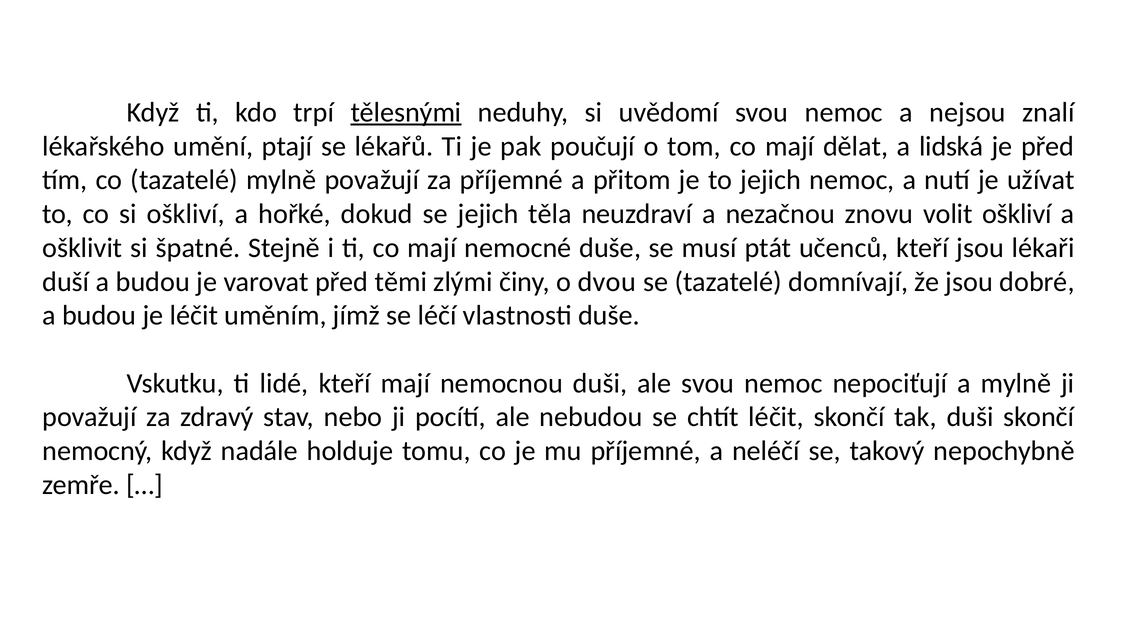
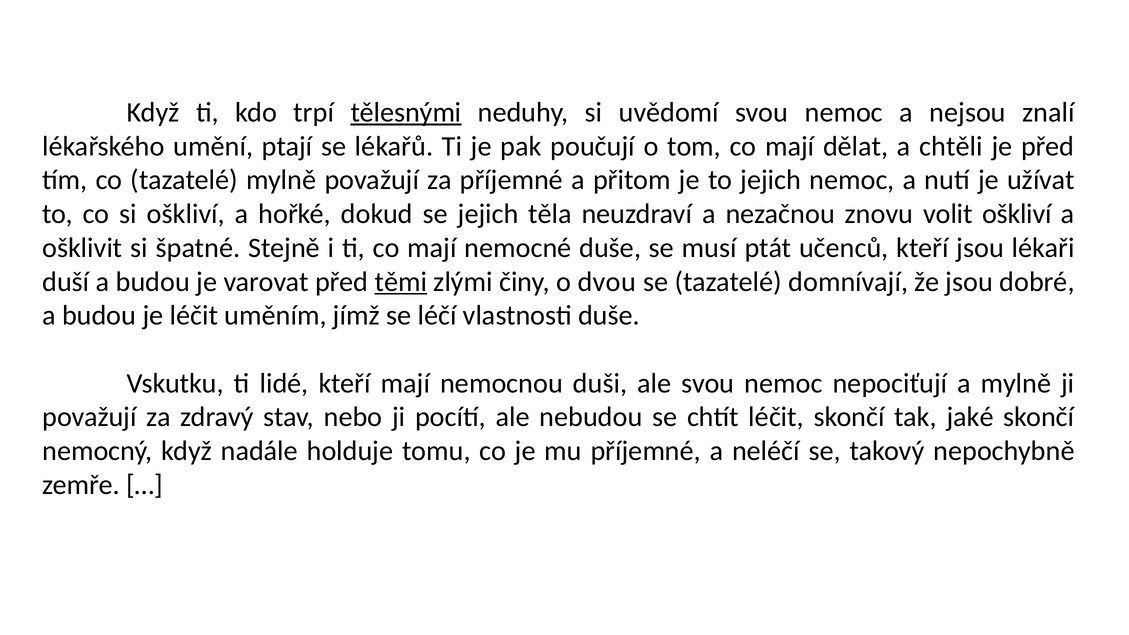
lidská: lidská -> chtěli
těmi underline: none -> present
tak duši: duši -> jaké
